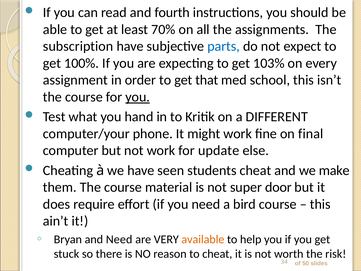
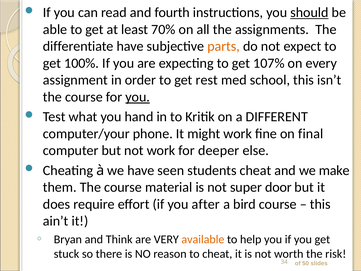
should underline: none -> present
subscription: subscription -> differentiate
parts colour: blue -> orange
103%: 103% -> 107%
that: that -> rest
update: update -> deeper
you need: need -> after
and Need: Need -> Think
